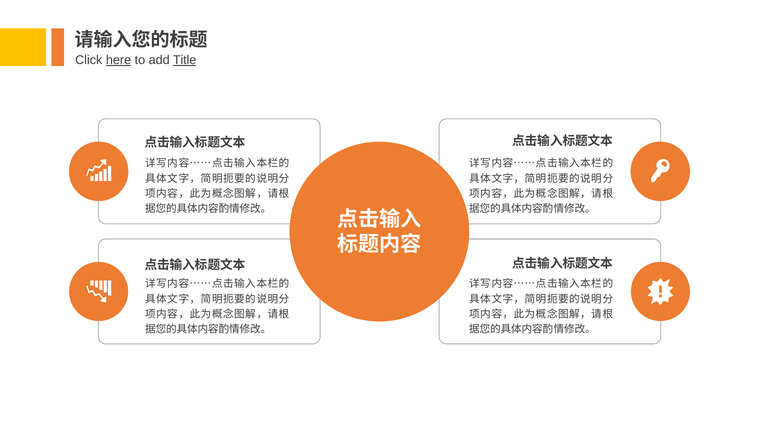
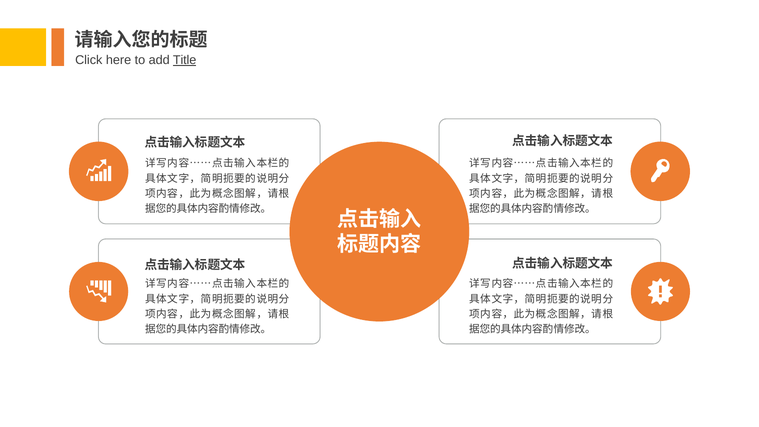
here underline: present -> none
